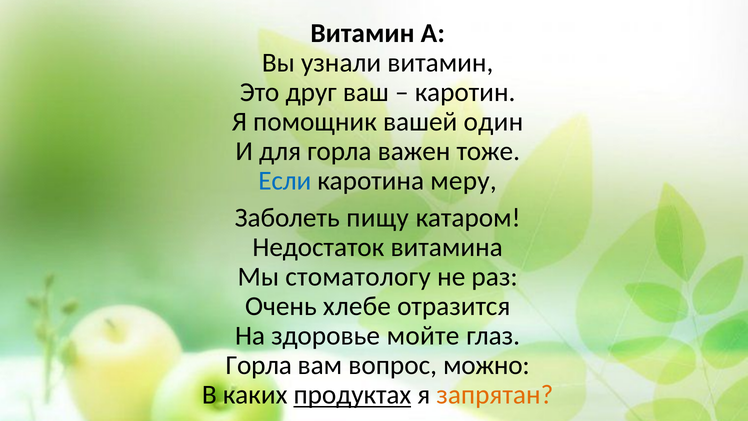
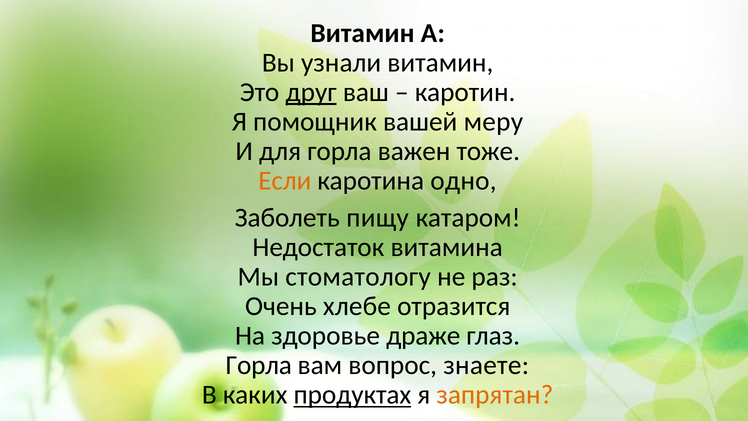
друг underline: none -> present
один: один -> меру
Если colour: blue -> orange
меру: меру -> одно
мойте: мойте -> драже
можно: можно -> знаете
